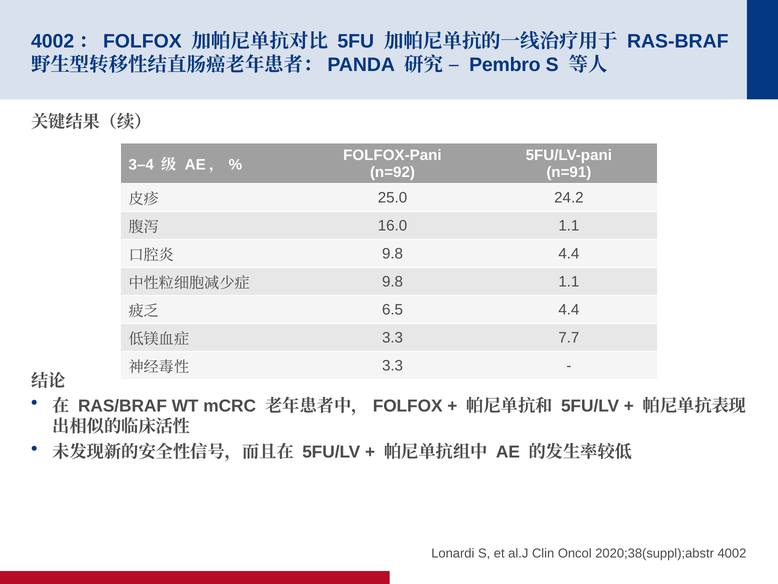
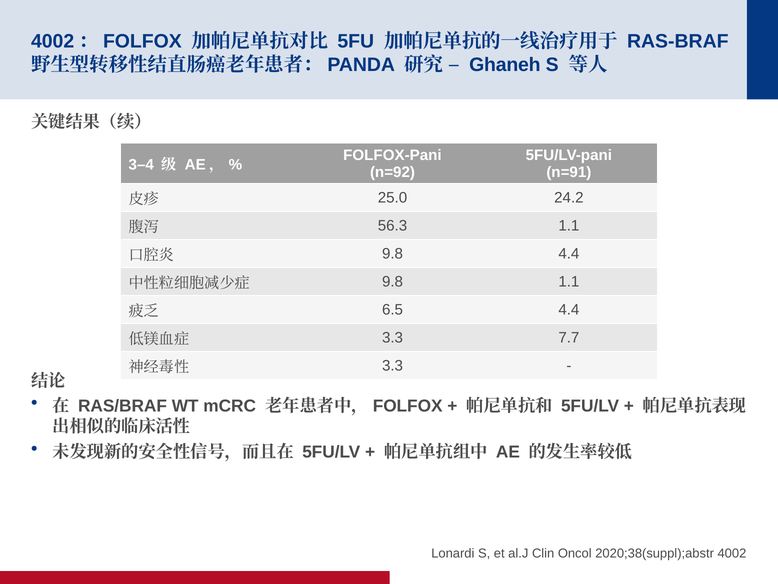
Pembro: Pembro -> Ghaneh
16.0: 16.0 -> 56.3
